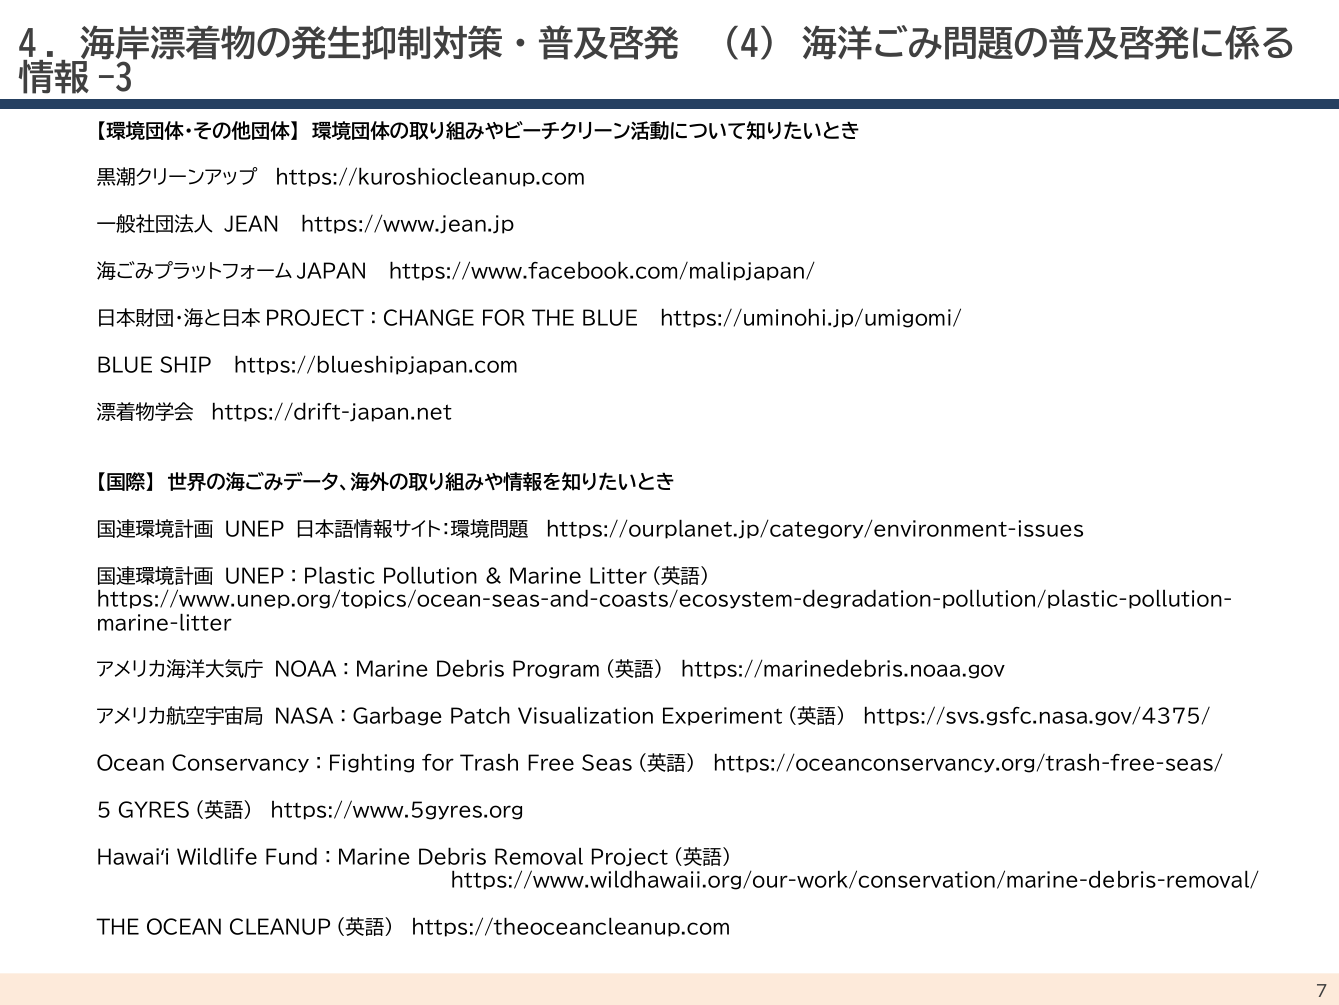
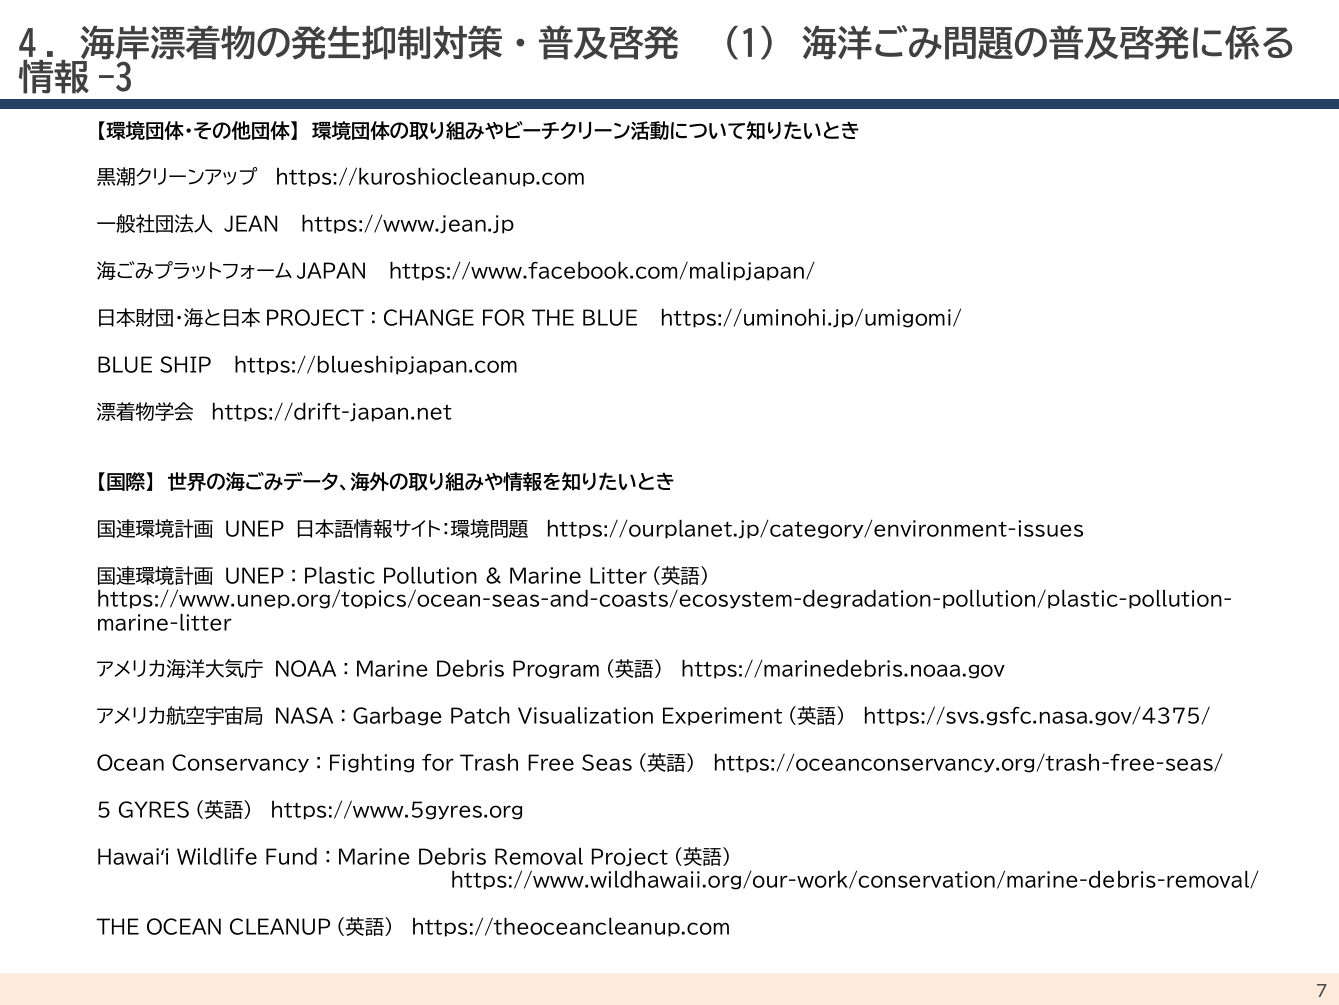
4: 4 -> 1
